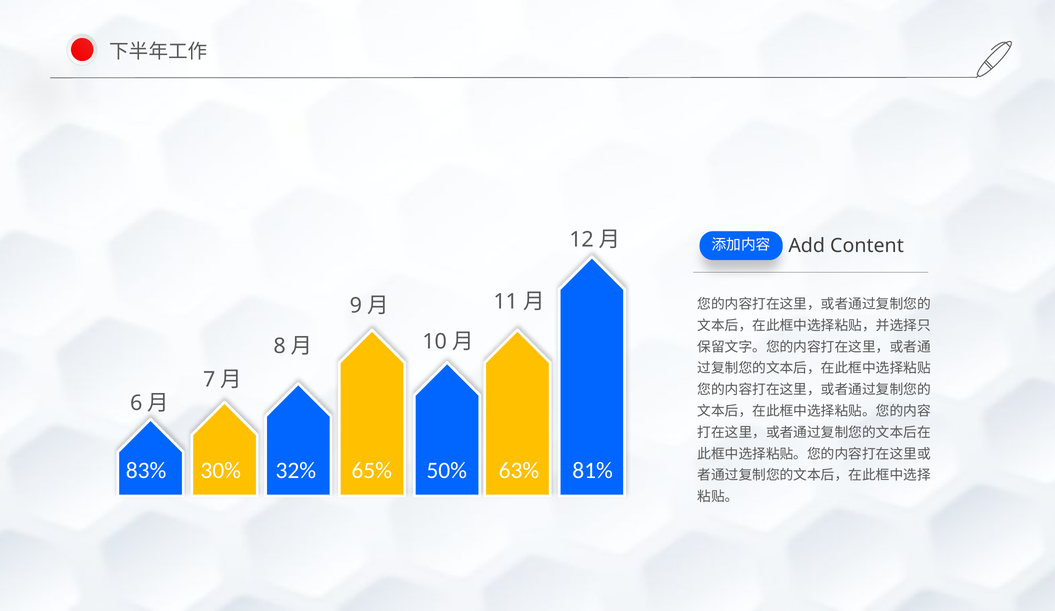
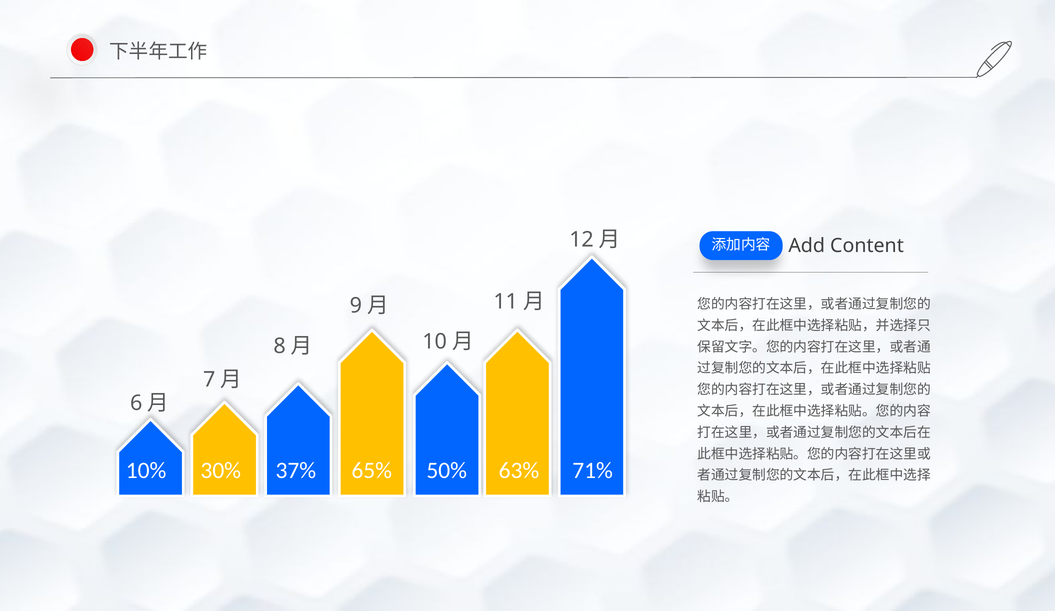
83%: 83% -> 10%
32%: 32% -> 37%
81%: 81% -> 71%
